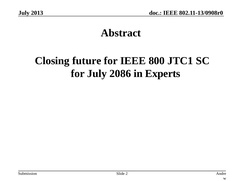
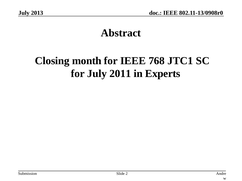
future: future -> month
800: 800 -> 768
2086: 2086 -> 2011
